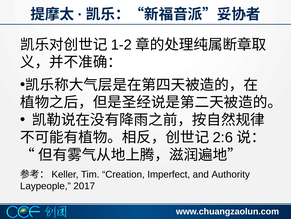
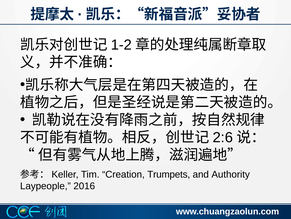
Imperfect: Imperfect -> Trumpets
2017: 2017 -> 2016
